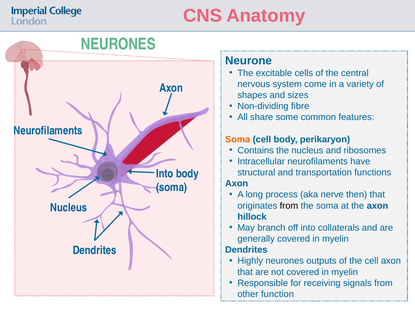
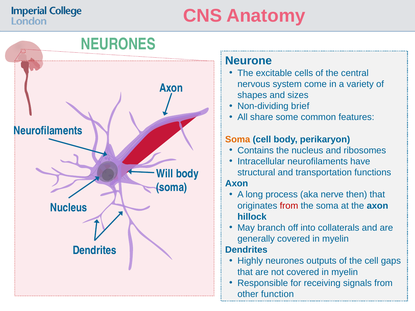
fibre: fibre -> brief
Into at (165, 174): Into -> Will
from at (289, 206) colour: black -> red
cell axon: axon -> gaps
